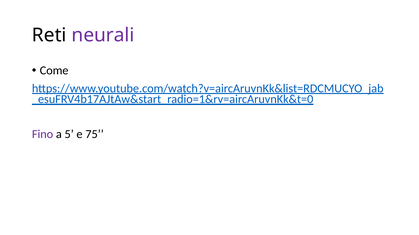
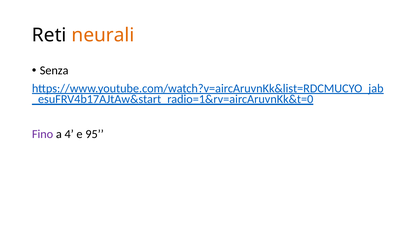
neurali colour: purple -> orange
Come: Come -> Senza
5: 5 -> 4
75: 75 -> 95
